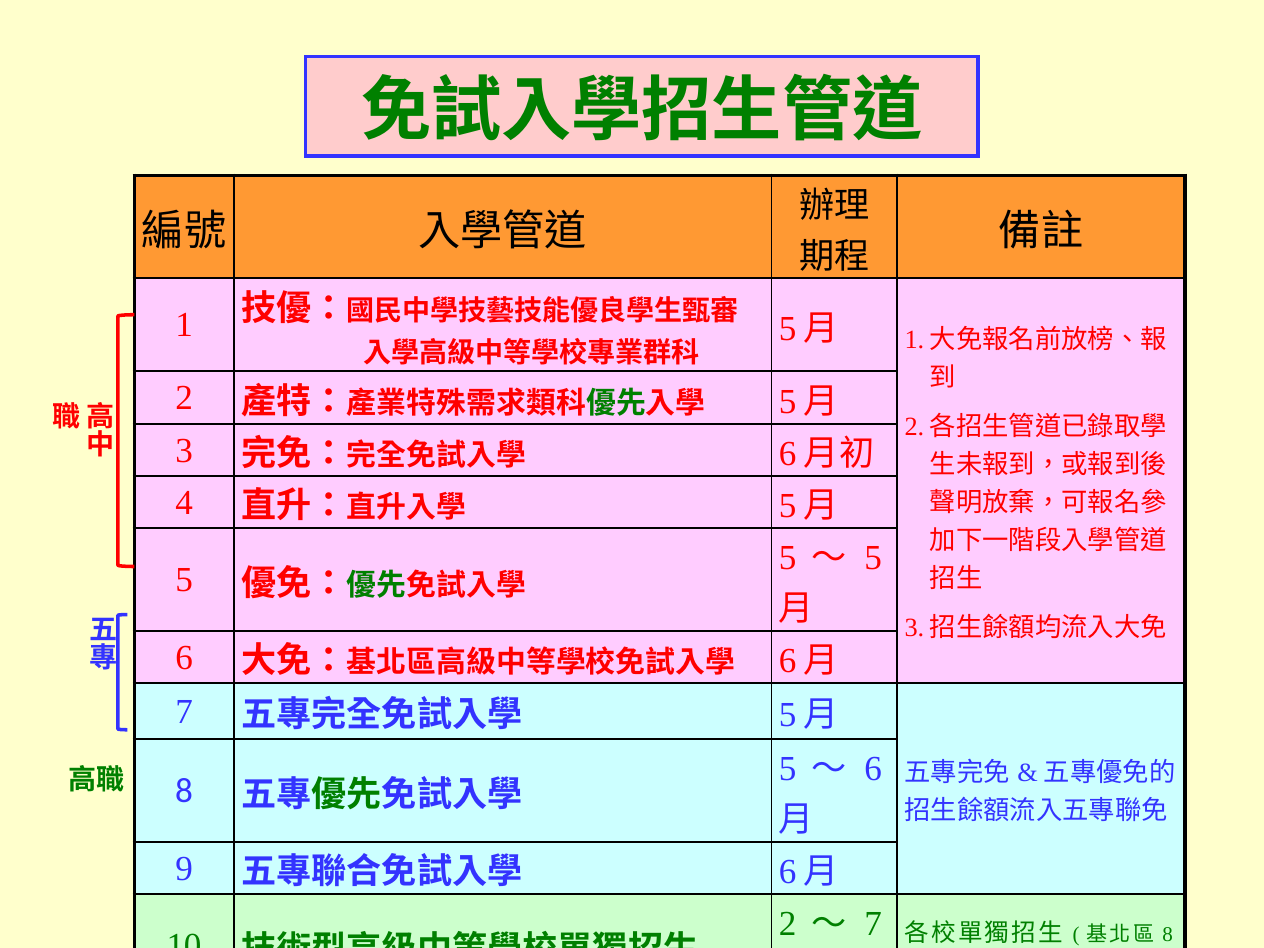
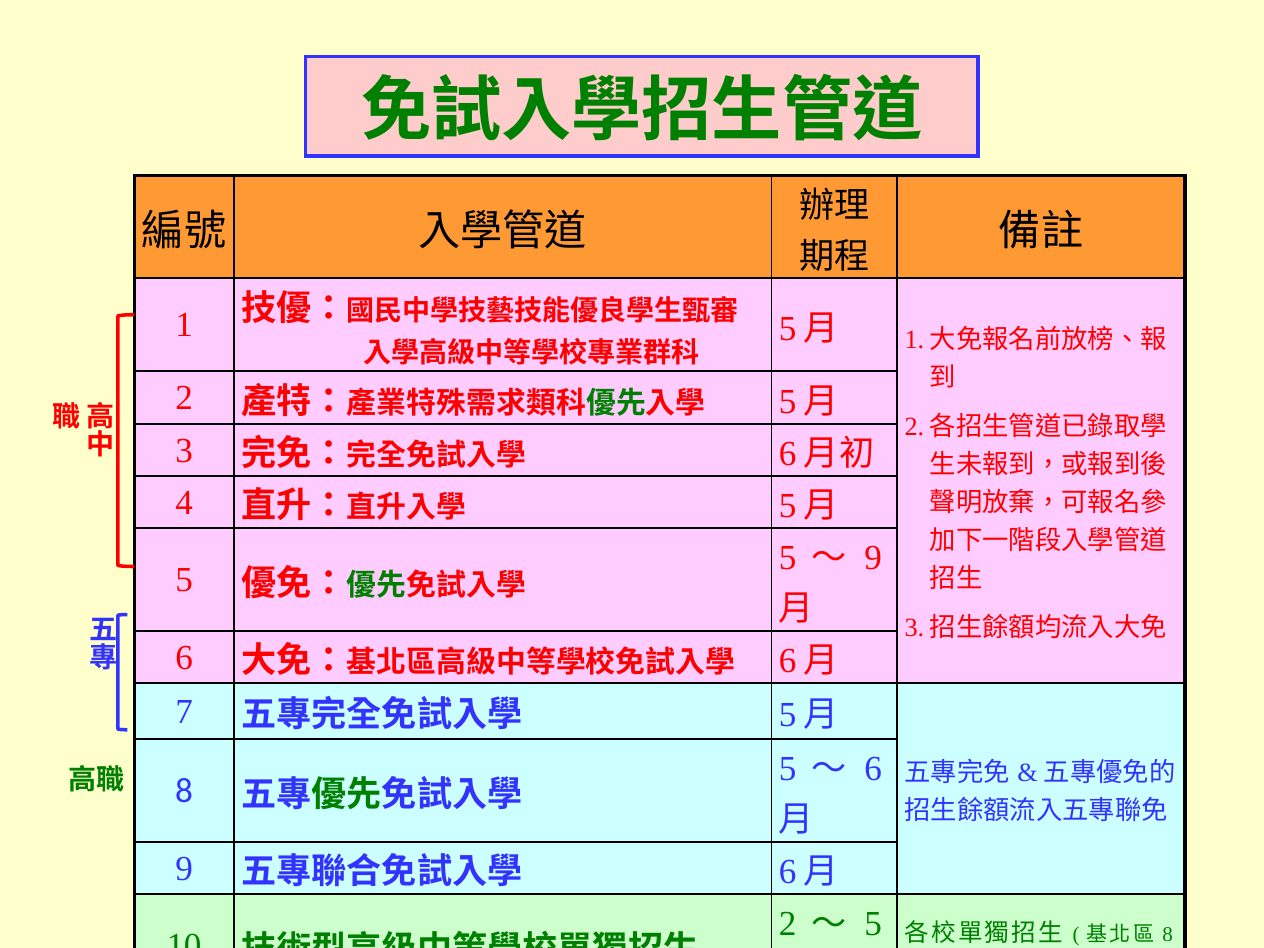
5 at (873, 558): 5 -> 9
7 at (873, 924): 7 -> 5
